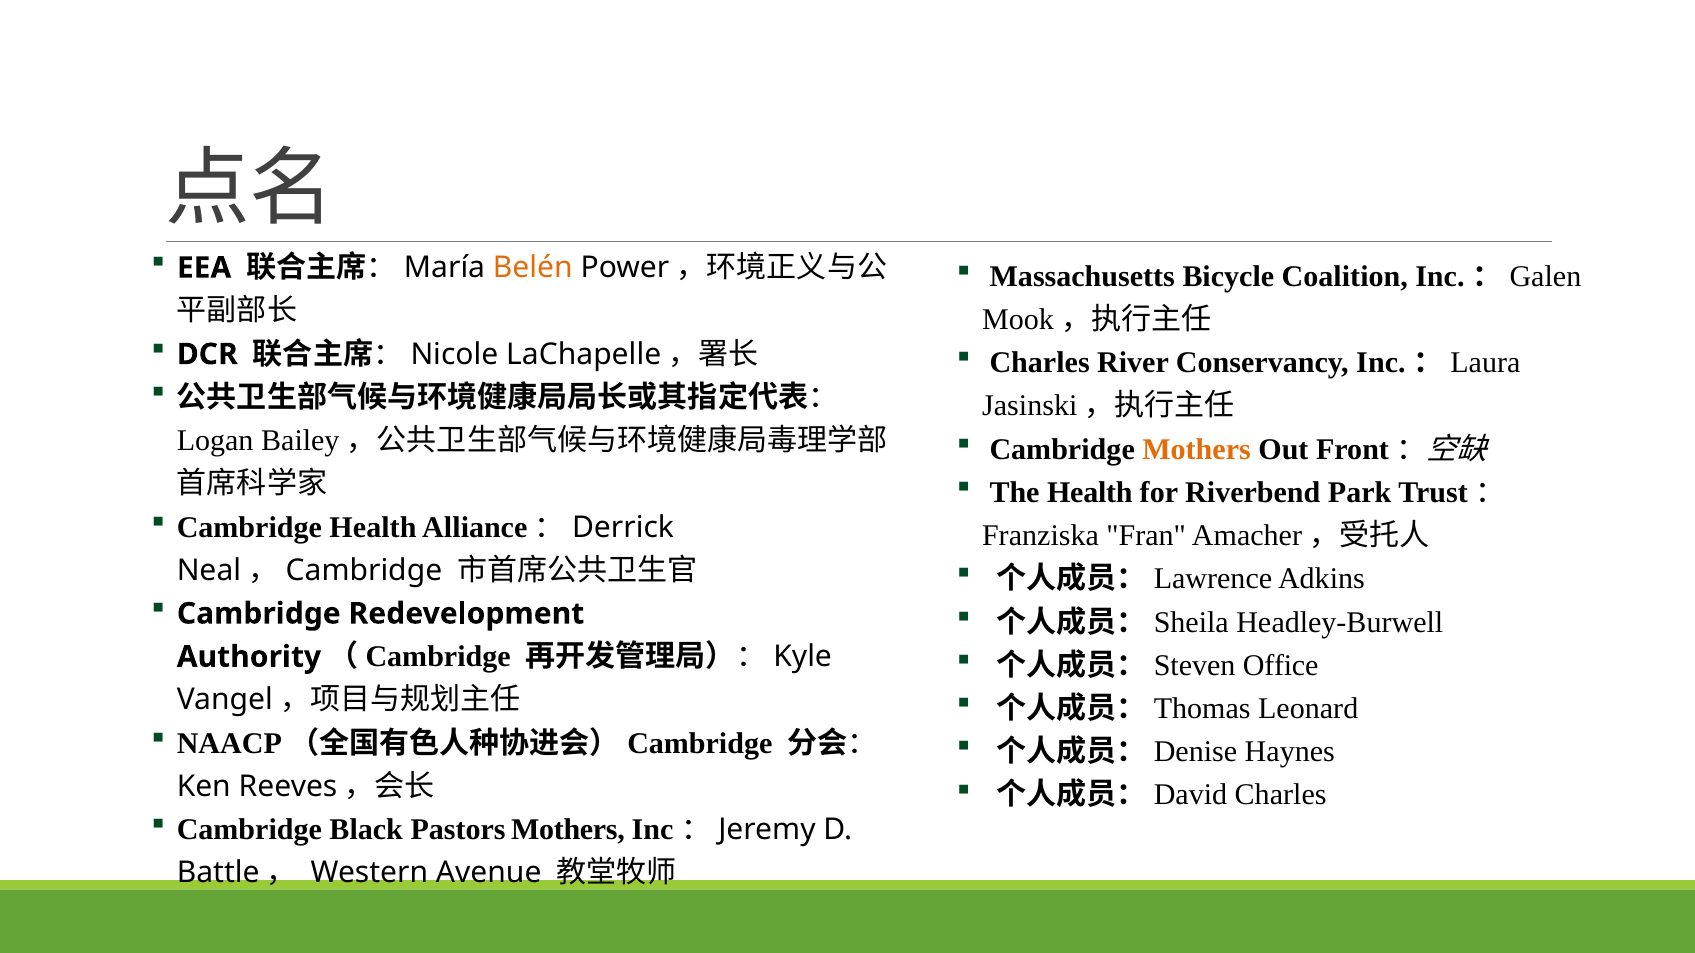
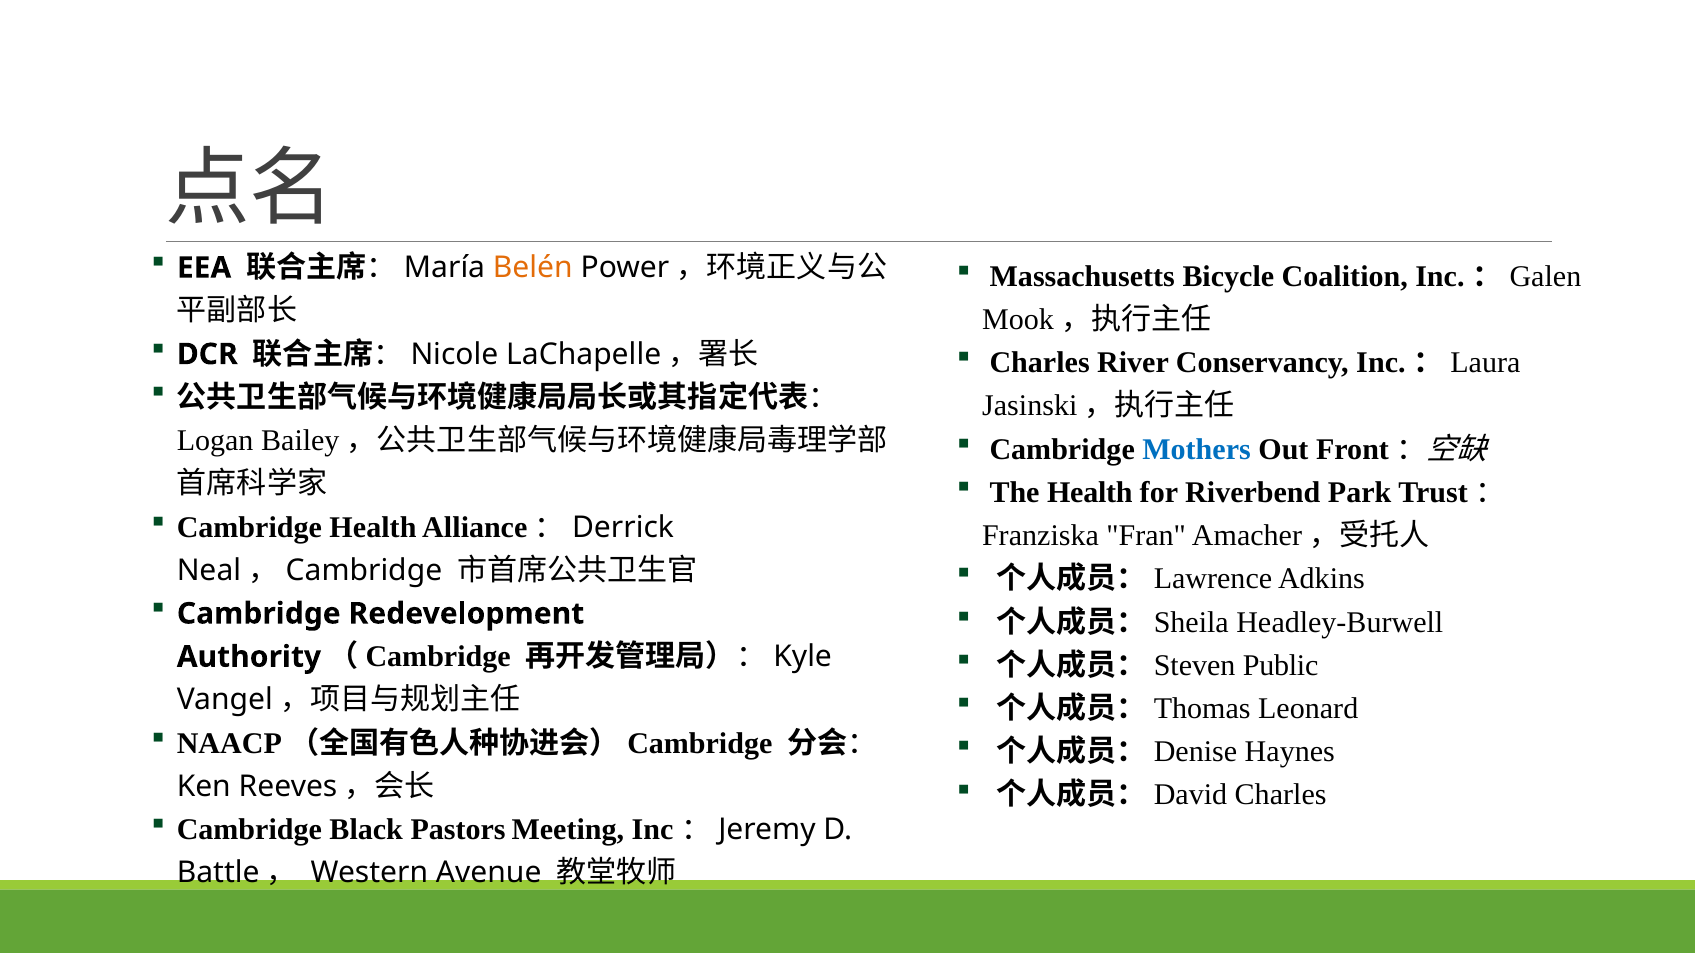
Mothers at (1197, 449) colour: orange -> blue
Office: Office -> Public
Pastors Mothers: Mothers -> Meeting
